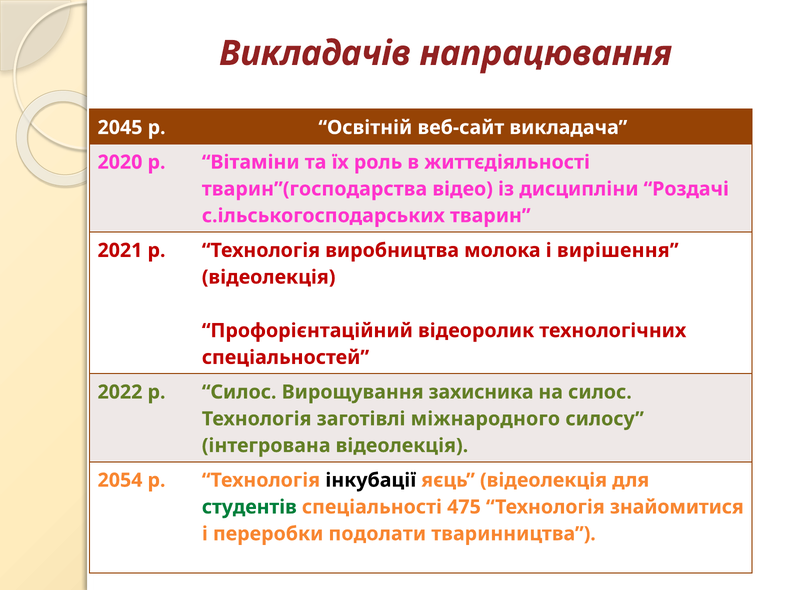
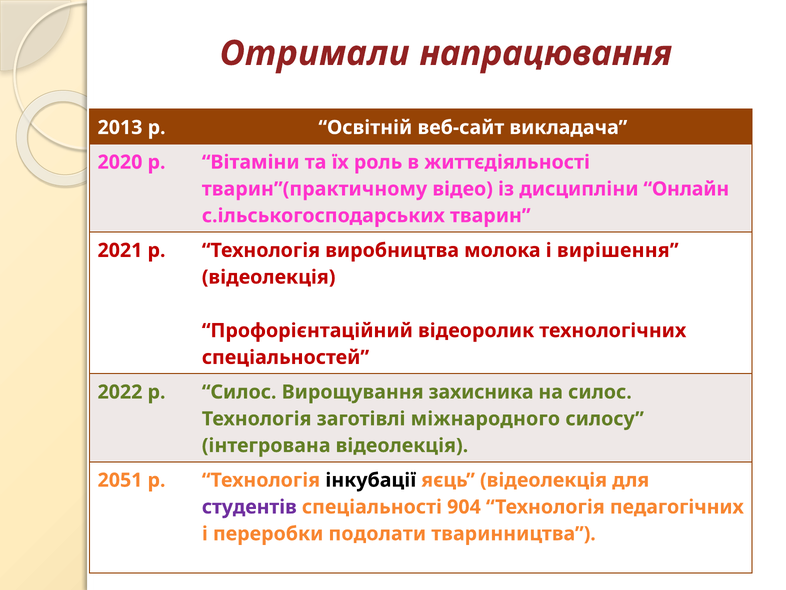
Викладачів: Викладачів -> Отримали
2045: 2045 -> 2013
тварин”(господарства: тварин”(господарства -> тварин”(практичному
Роздачі: Роздачі -> Онлайн
2054: 2054 -> 2051
студентів colour: green -> purple
475: 475 -> 904
знайомитися: знайомитися -> педагогічних
